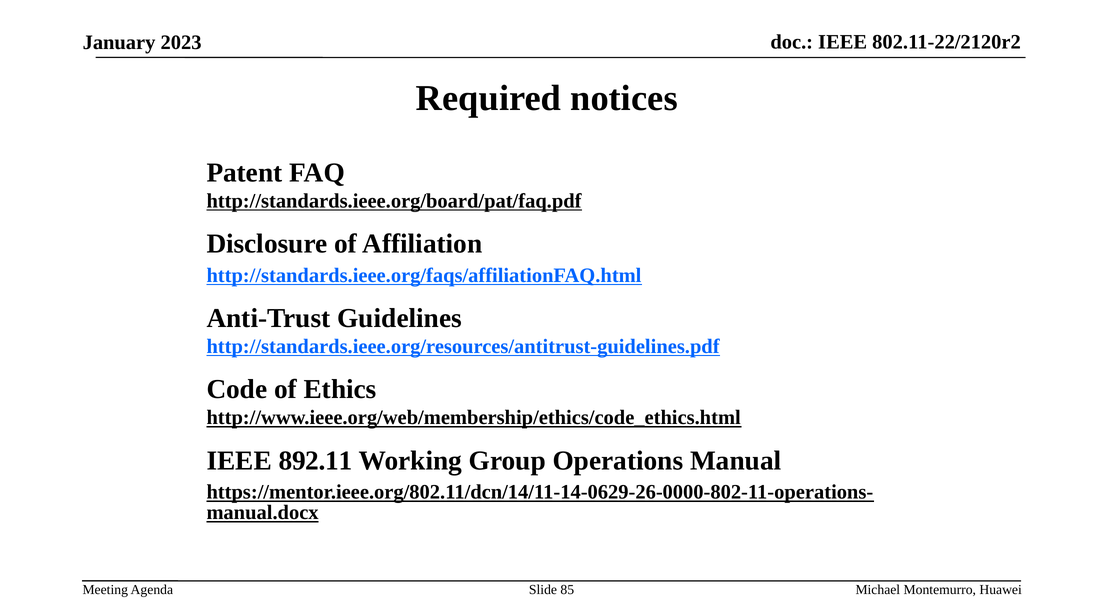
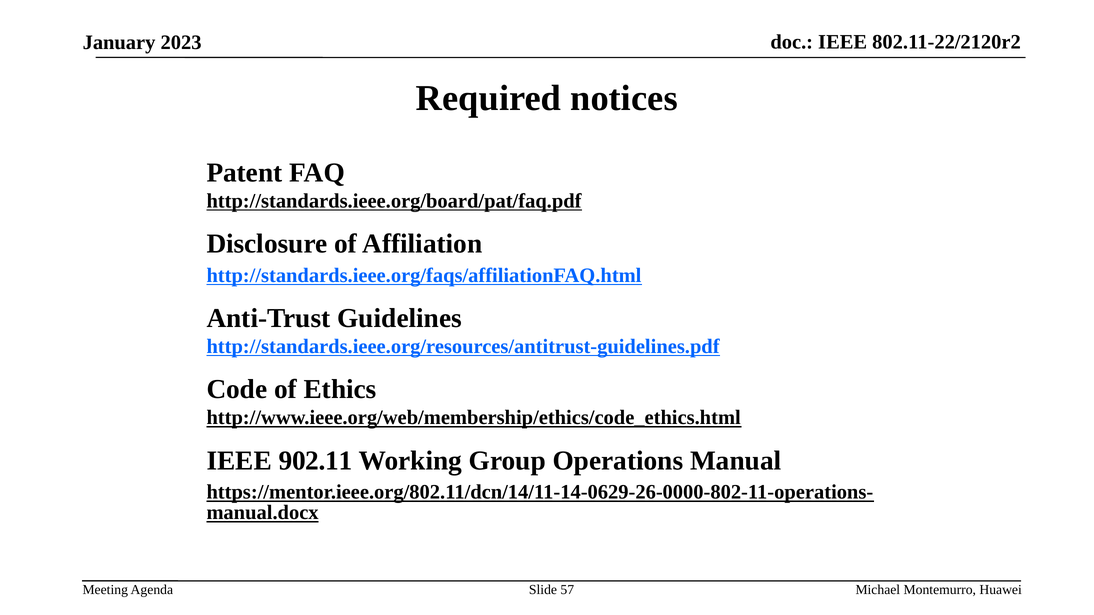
892.11: 892.11 -> 902.11
85: 85 -> 57
